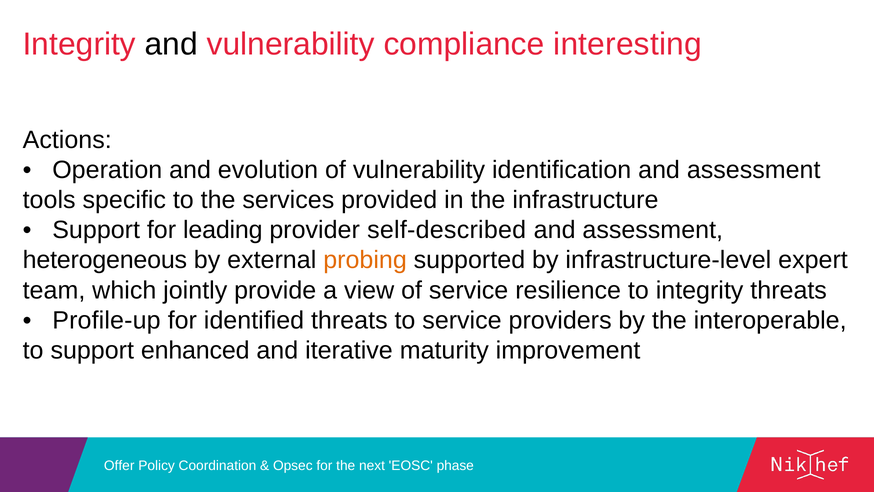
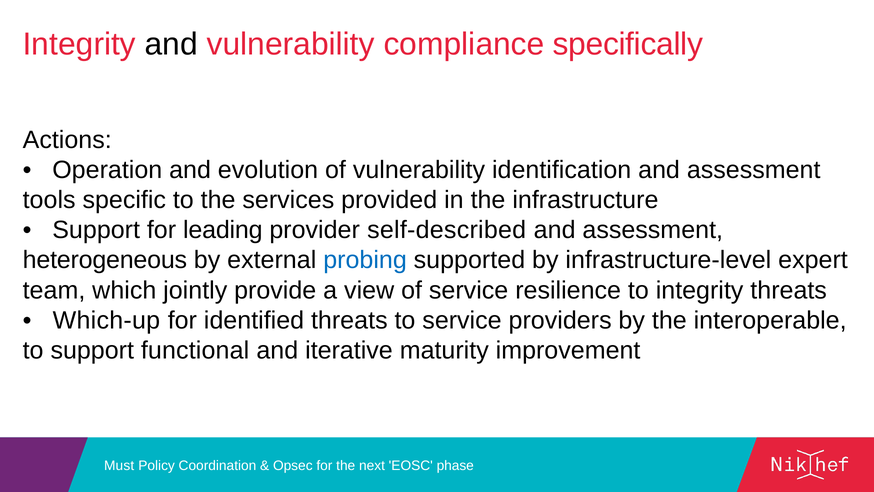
interesting: interesting -> specifically
probing colour: orange -> blue
Profile-up: Profile-up -> Which-up
enhanced: enhanced -> functional
Offer: Offer -> Must
